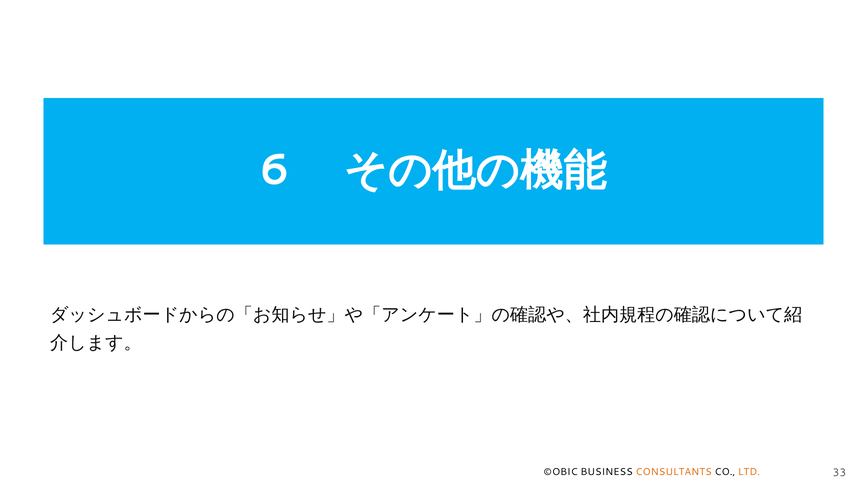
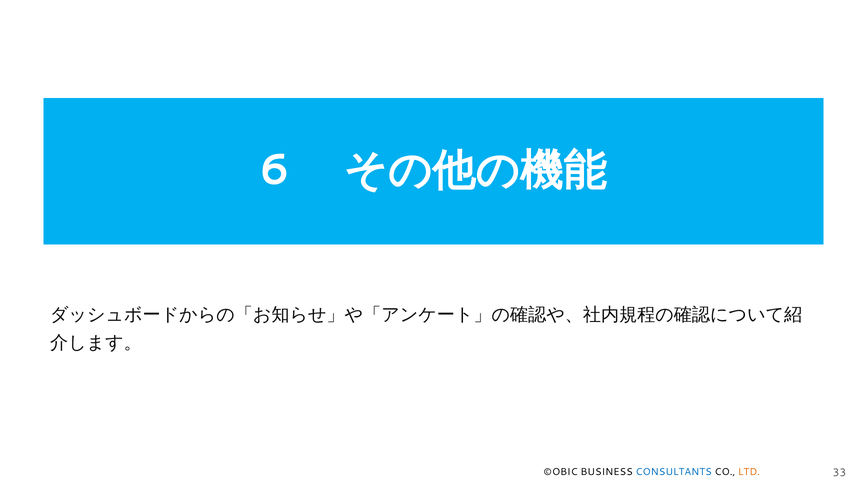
CONSULTANTS colour: orange -> blue
